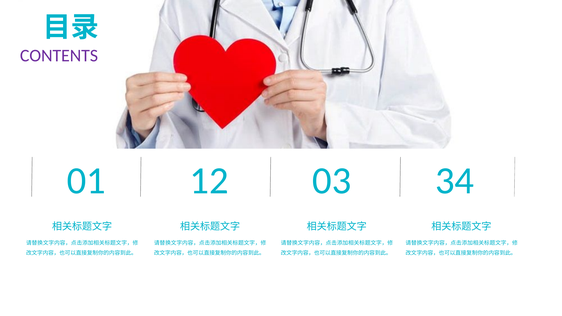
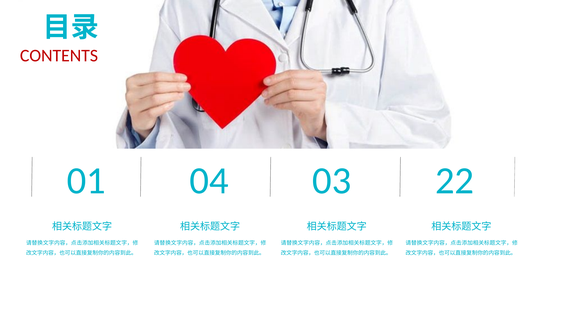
CONTENTS colour: purple -> red
12: 12 -> 04
34: 34 -> 22
